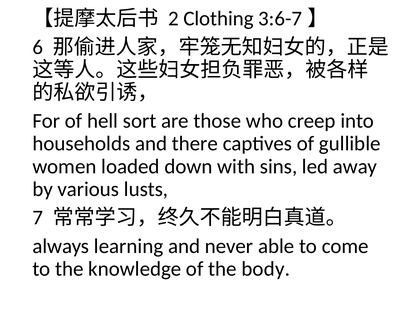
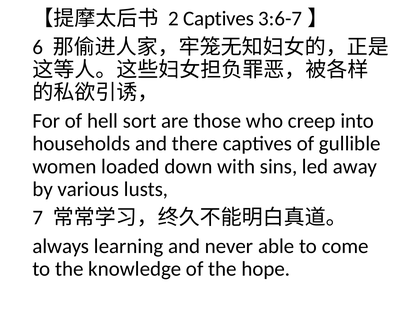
2 Clothing: Clothing -> Captives
body: body -> hope
